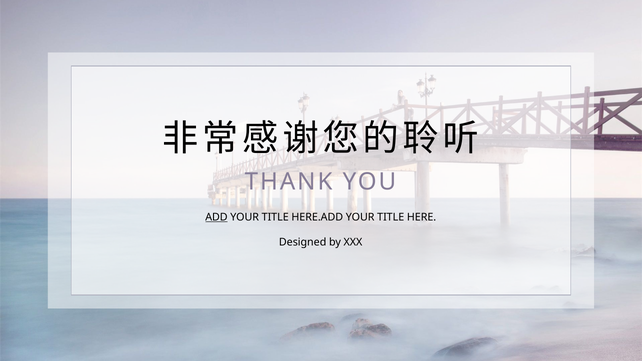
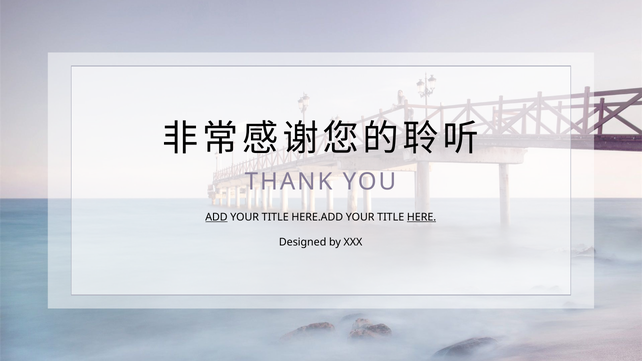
HERE underline: none -> present
